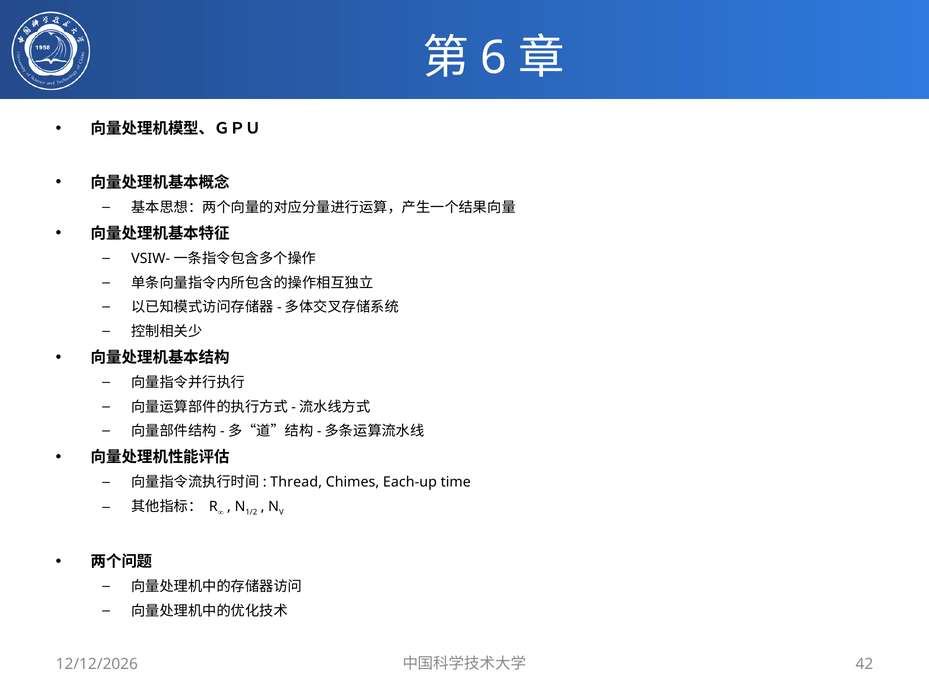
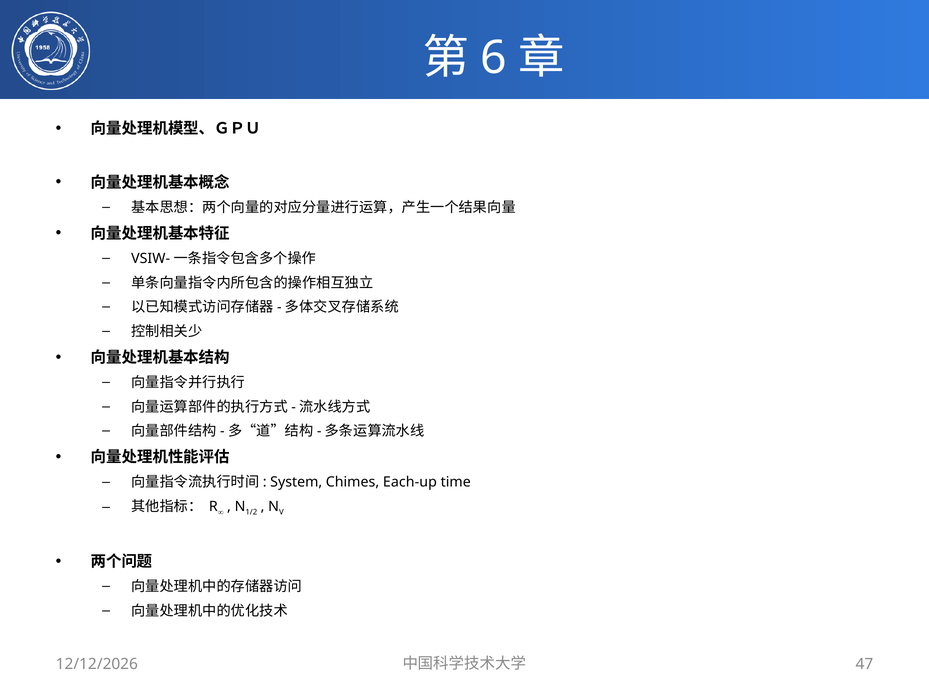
Thread: Thread -> System
42: 42 -> 47
